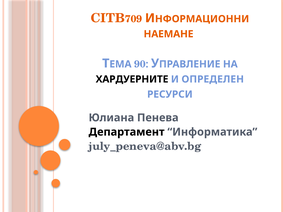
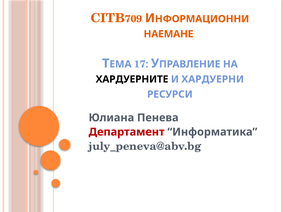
90: 90 -> 17
ОПРЕДЕЛЕН: ОПРЕДЕЛЕН -> ХАРДУЕРНИ
Департамент colour: black -> red
